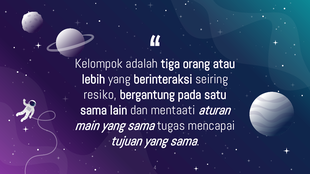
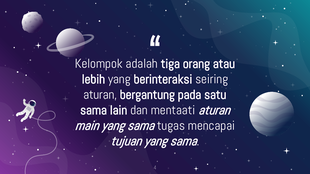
resiko at (100, 95): resiko -> aturan
